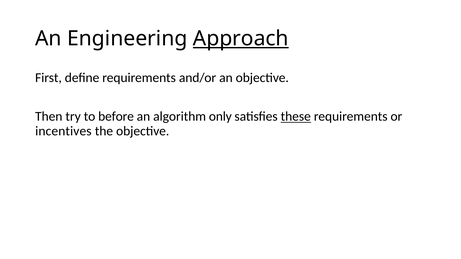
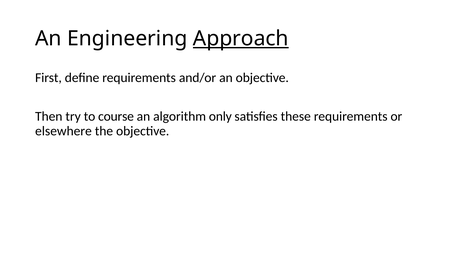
before: before -> course
these underline: present -> none
incentives: incentives -> elsewhere
